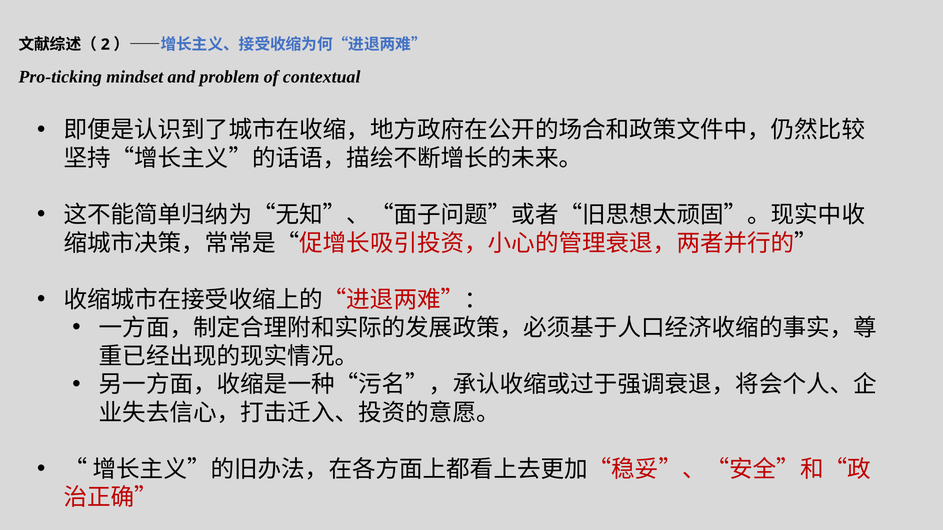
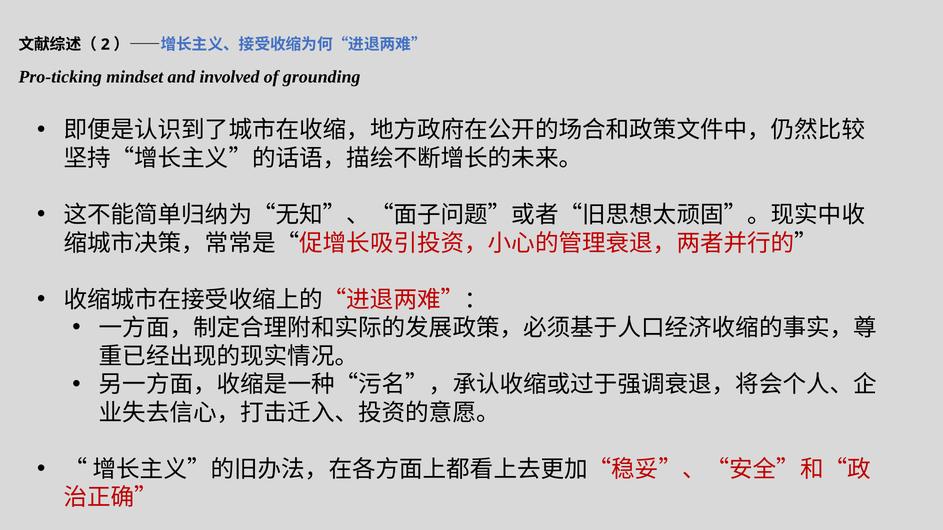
problem: problem -> involved
contextual: contextual -> grounding
